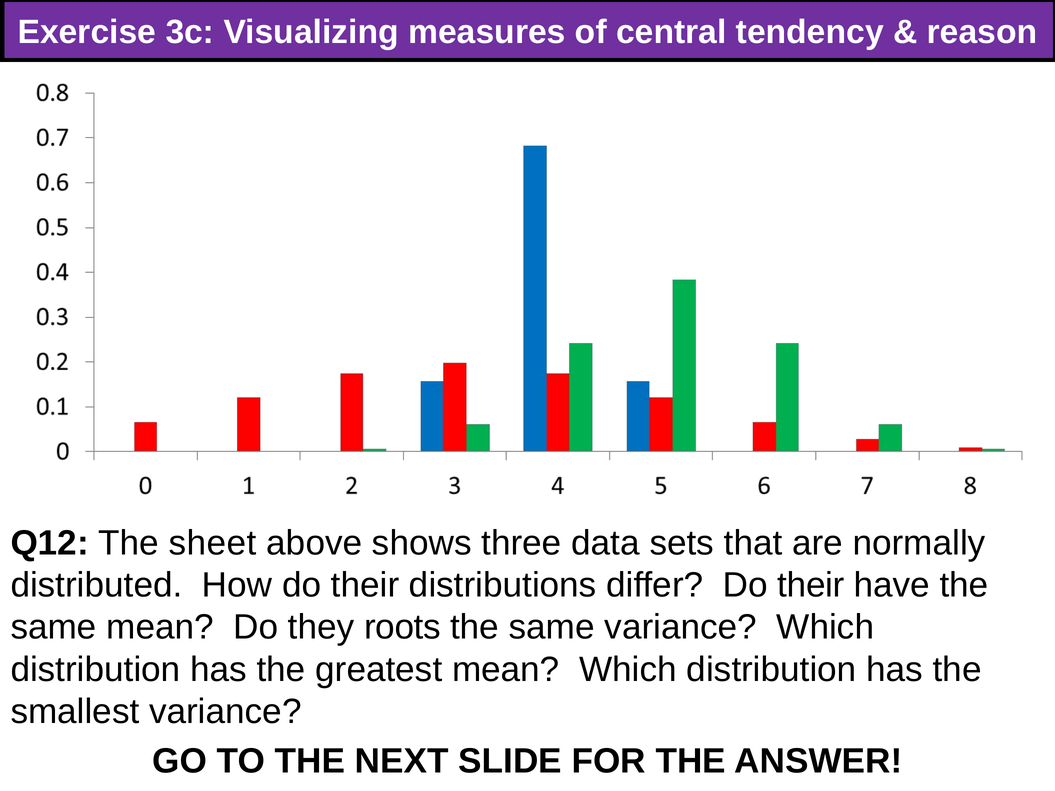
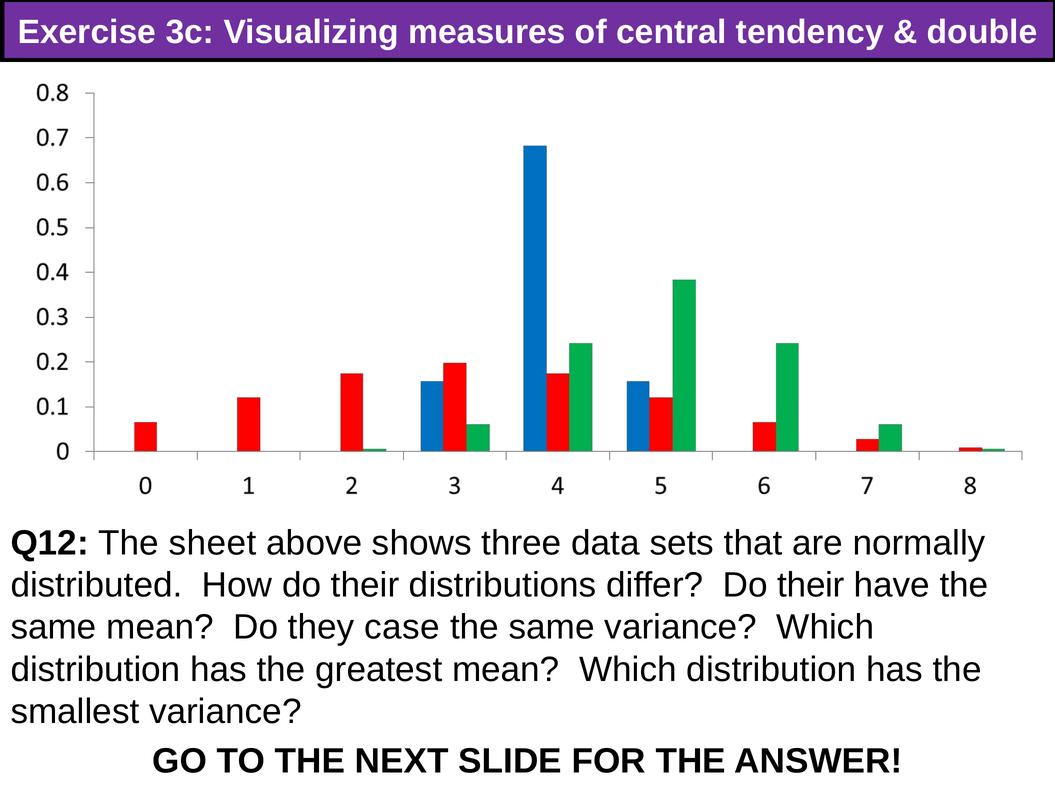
reason: reason -> double
roots: roots -> case
